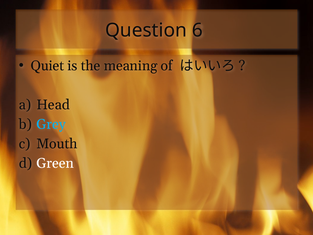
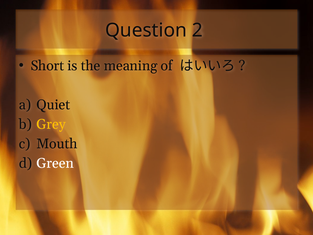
6: 6 -> 2
Quiet: Quiet -> Short
Head: Head -> Quiet
Grey colour: light blue -> yellow
